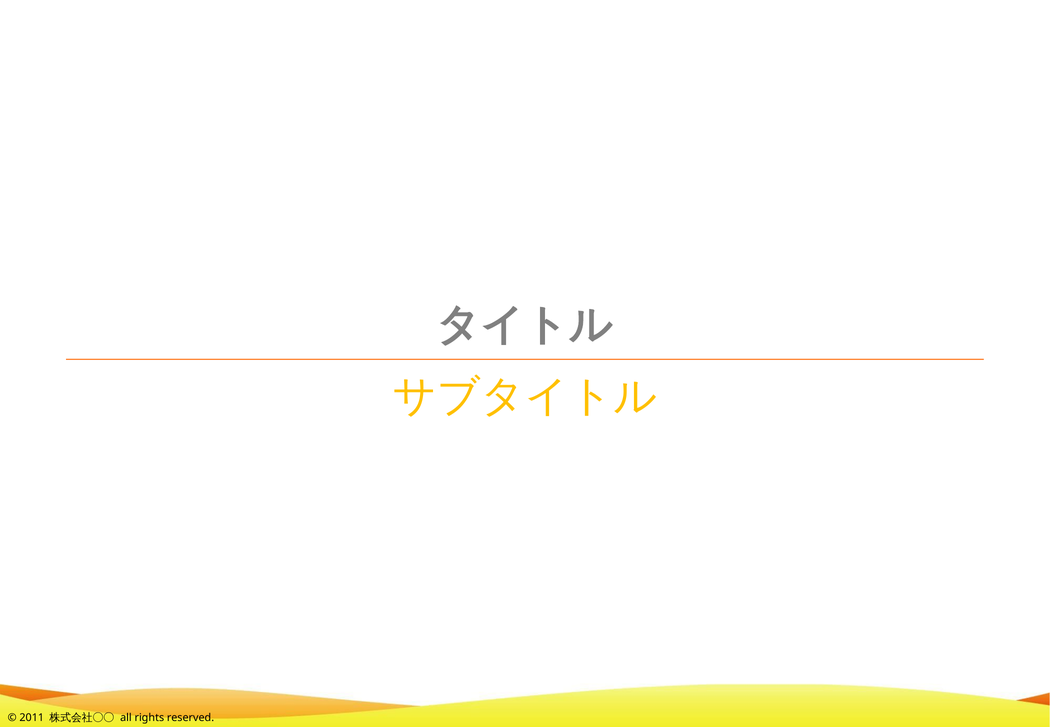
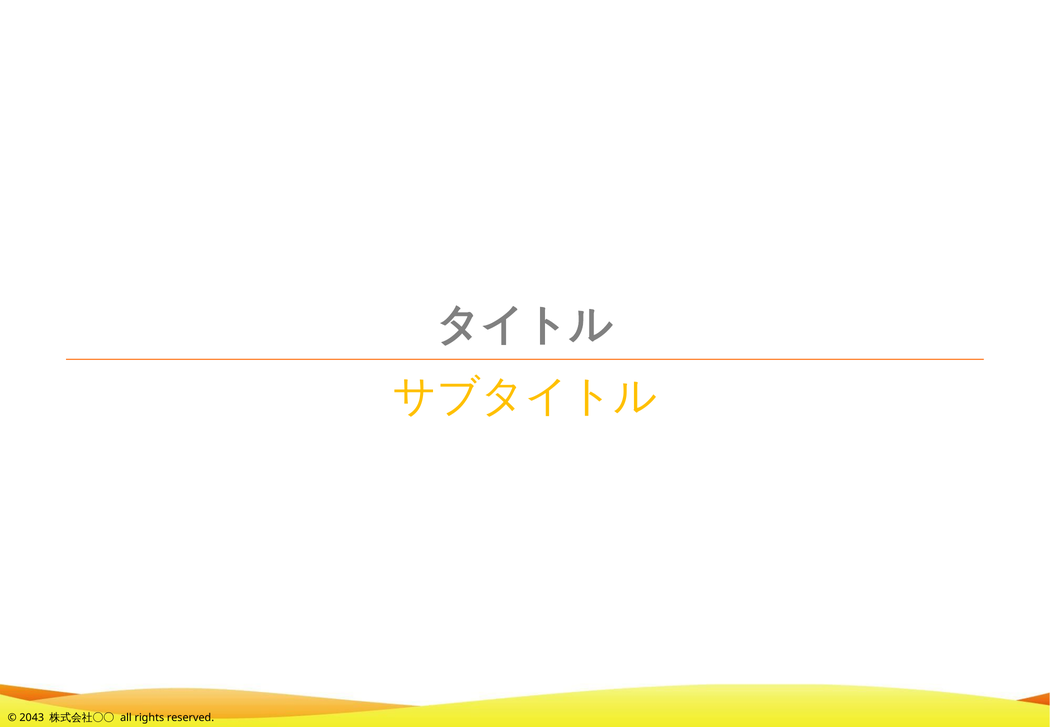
2011: 2011 -> 2043
